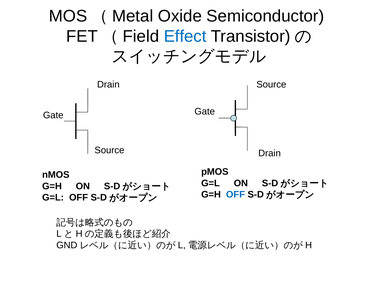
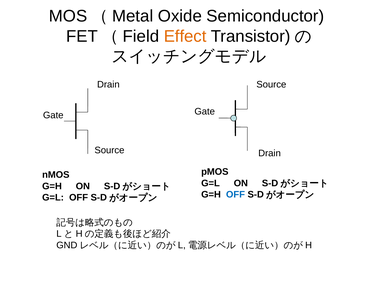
Effect colour: blue -> orange
